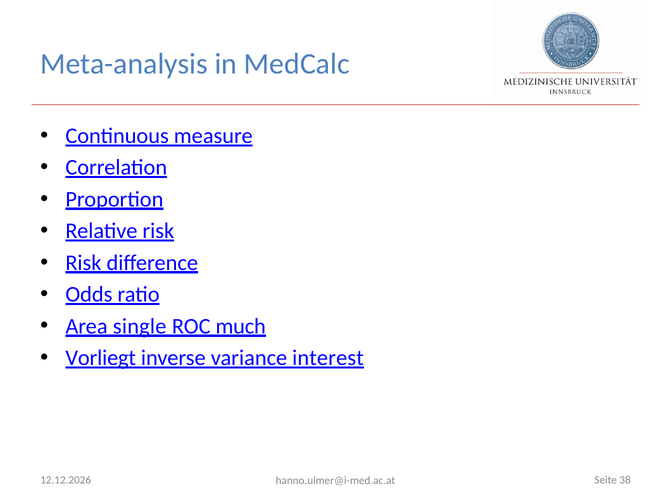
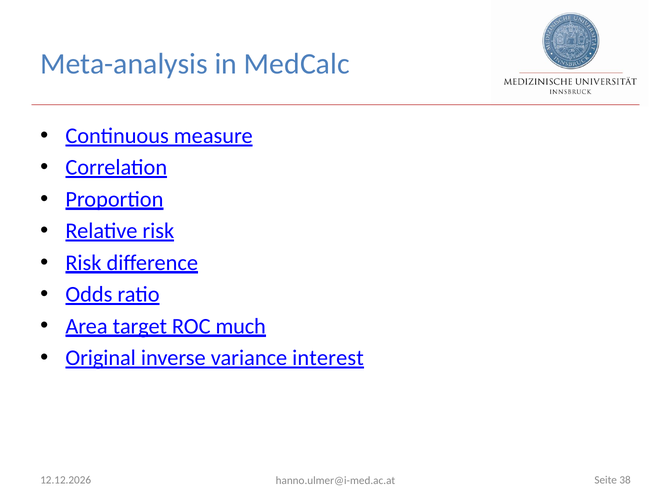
single: single -> target
Vorliegt: Vorliegt -> Original
